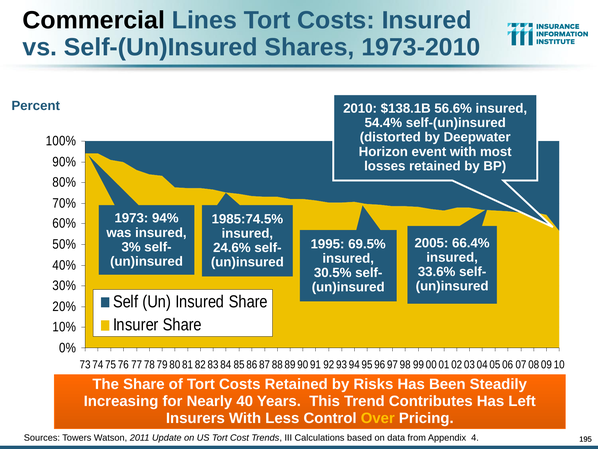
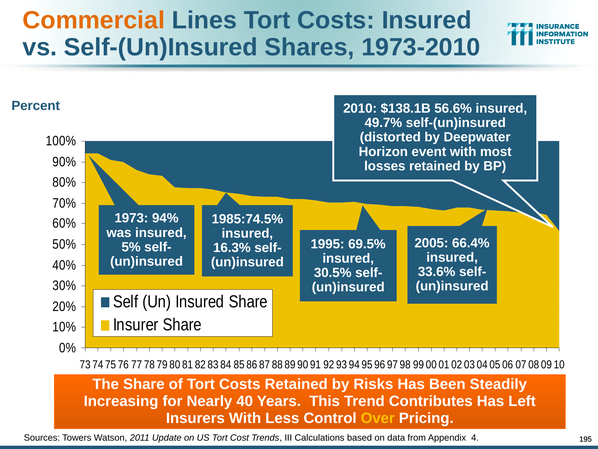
Commercial colour: black -> orange
54.4%: 54.4% -> 49.7%
3%: 3% -> 5%
24.6%: 24.6% -> 16.3%
